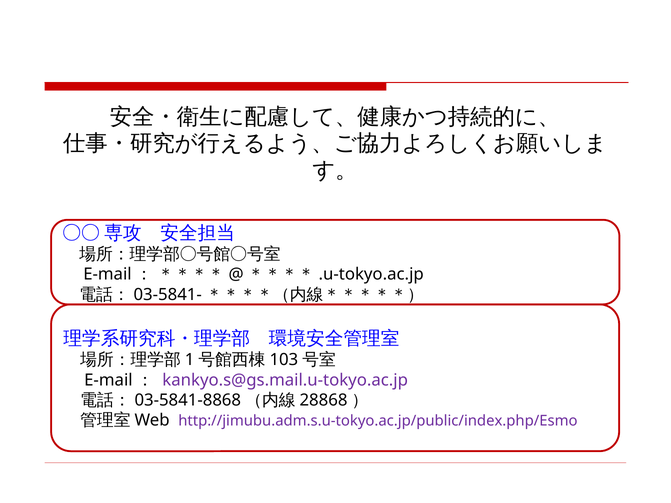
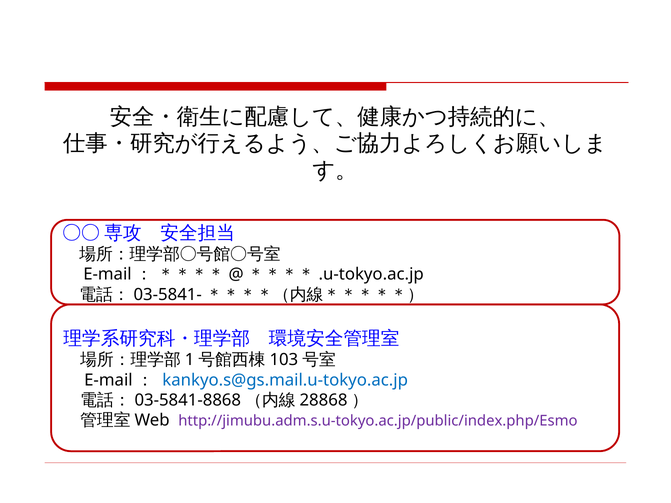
kankyo.s@gs.mail.u-tokyo.ac.jp colour: purple -> blue
